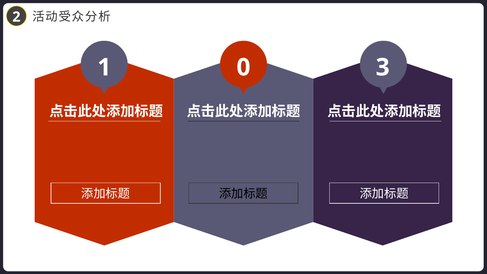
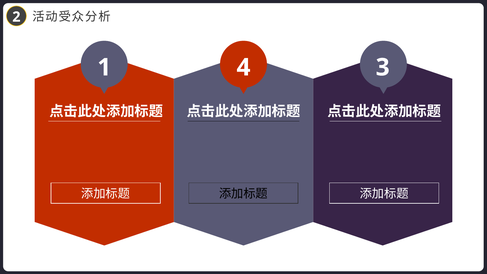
0: 0 -> 4
